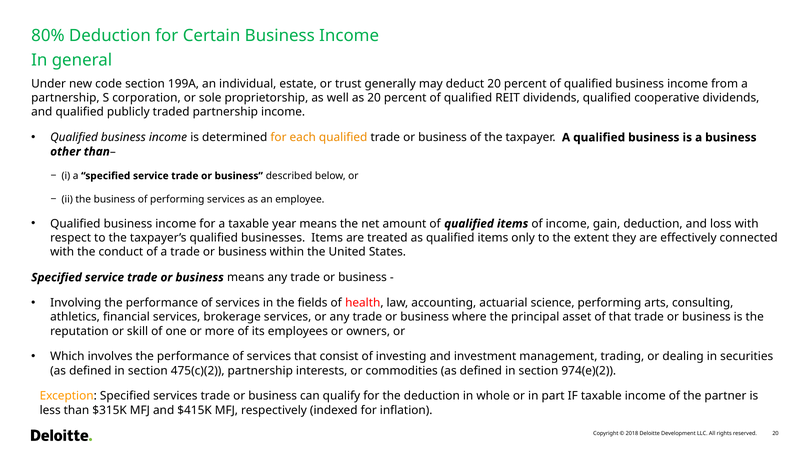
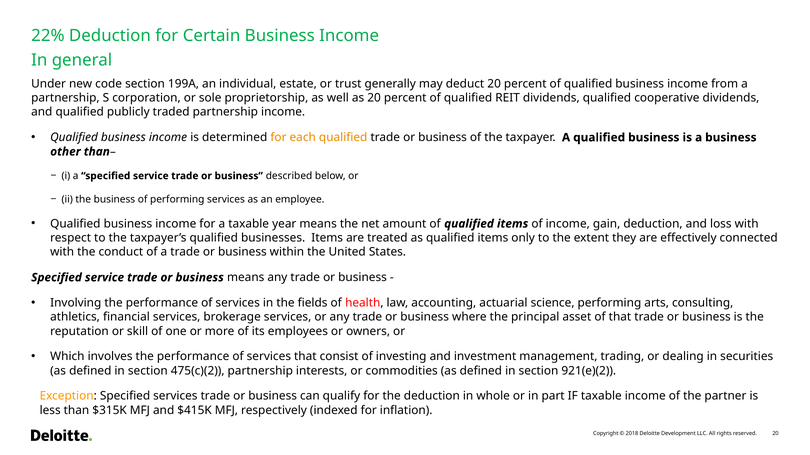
80%: 80% -> 22%
974(e)(2: 974(e)(2 -> 921(e)(2
